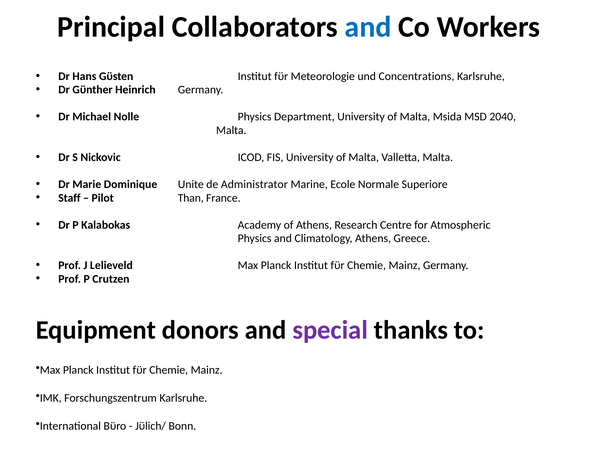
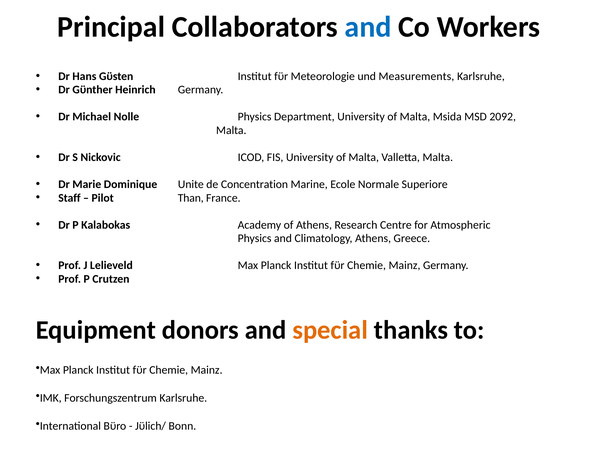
Concentrations: Concentrations -> Measurements
2040: 2040 -> 2092
Administrator: Administrator -> Concentration
special colour: purple -> orange
